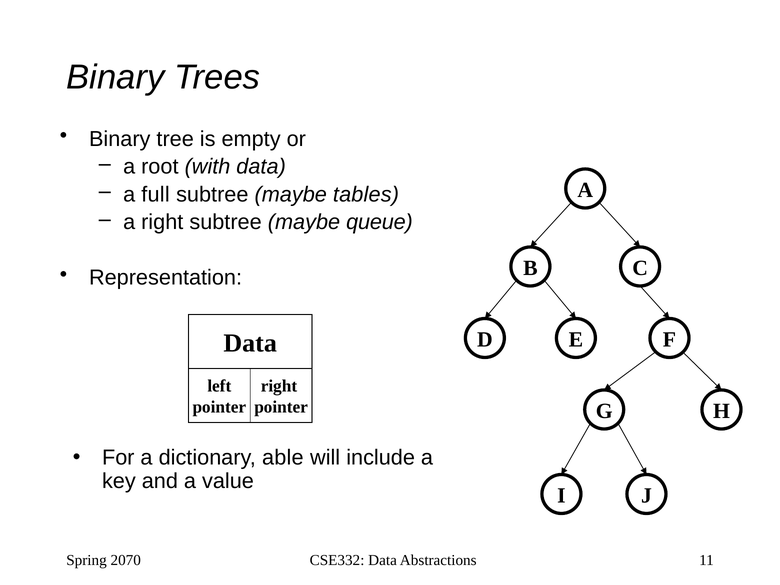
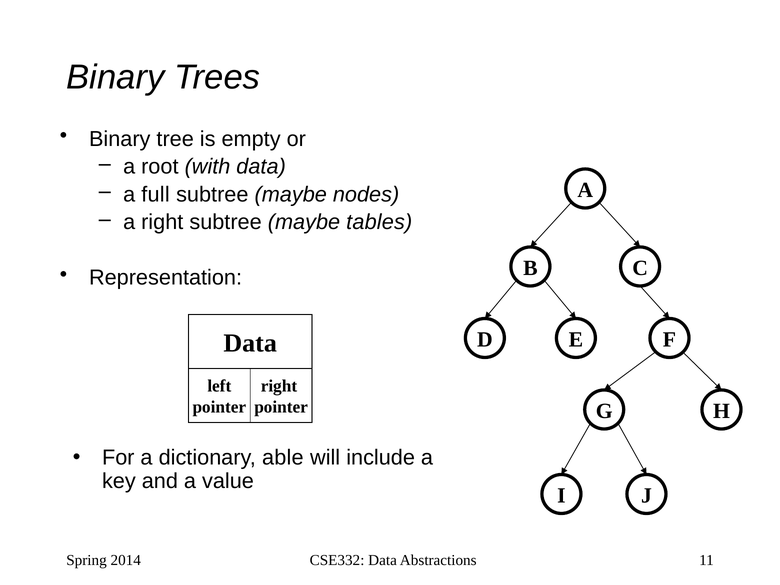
tables: tables -> nodes
queue: queue -> tables
2070: 2070 -> 2014
